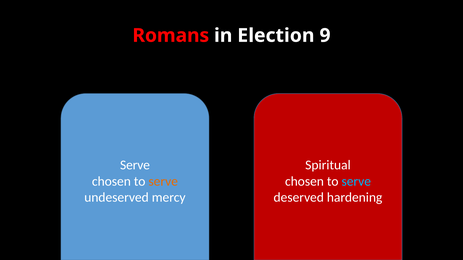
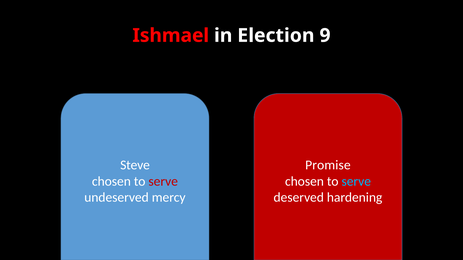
Romans: Romans -> Ishmael
Serve at (135, 165): Serve -> Steve
Spiritual: Spiritual -> Promise
serve at (163, 182) colour: orange -> red
